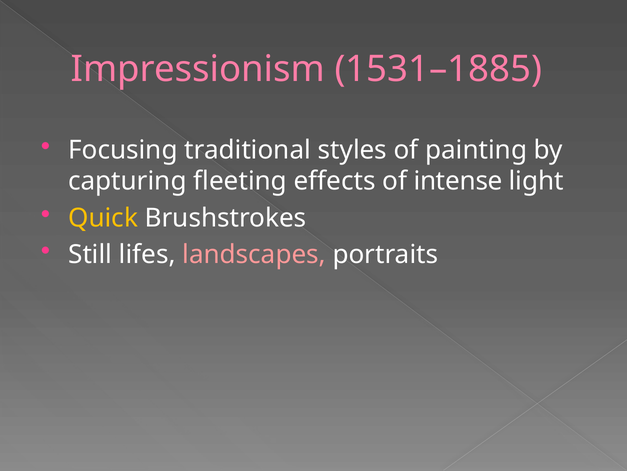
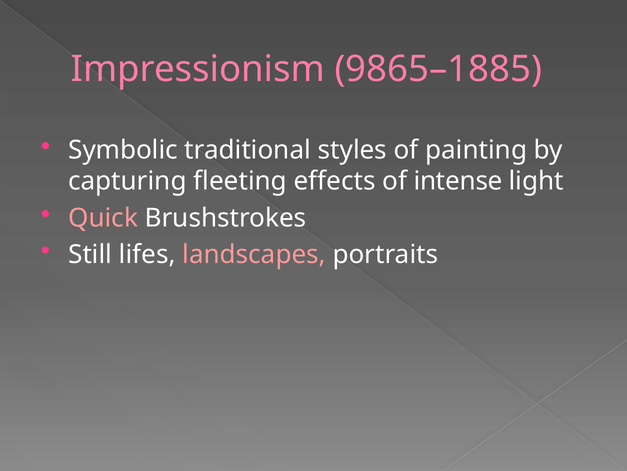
1531–1885: 1531–1885 -> 9865–1885
Focusing: Focusing -> Symbolic
Quick colour: yellow -> pink
